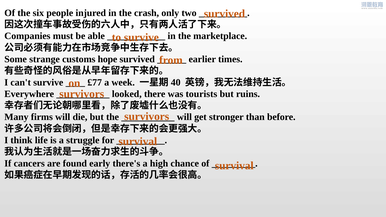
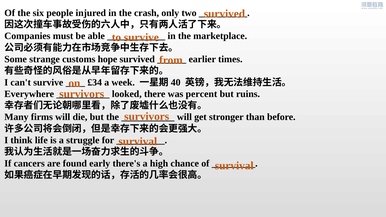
£77: £77 -> £34
tourists: tourists -> percent
